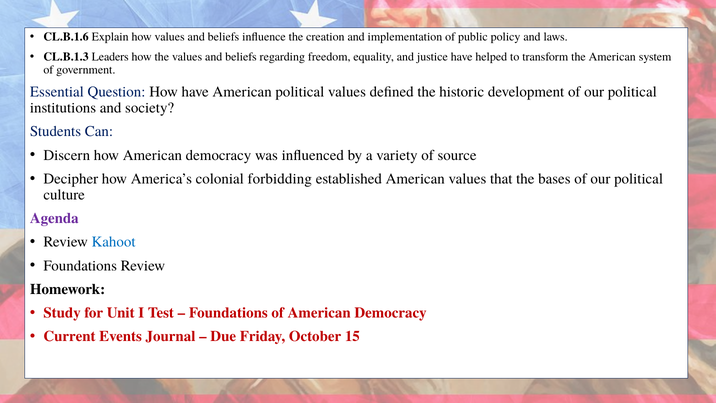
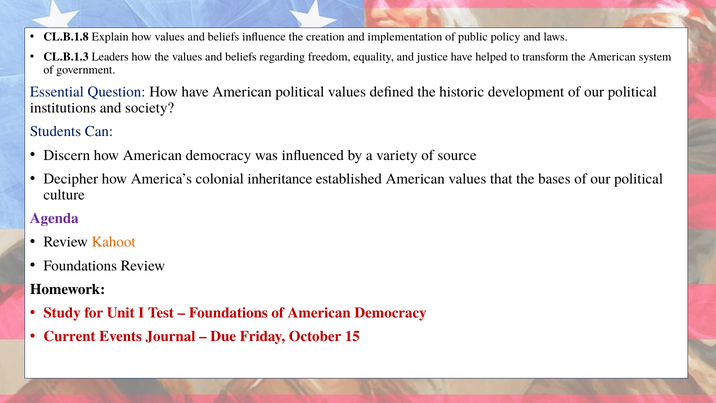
CL.B.1.6: CL.B.1.6 -> CL.B.1.8
forbidding: forbidding -> inheritance
Kahoot colour: blue -> orange
